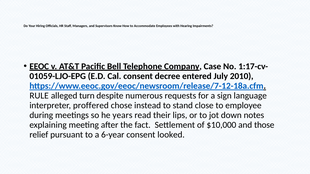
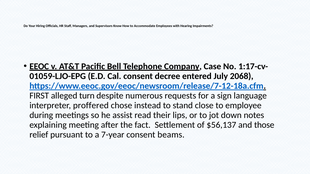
2010: 2010 -> 2068
RULE: RULE -> FIRST
years: years -> assist
$10,000: $10,000 -> $56,137
6-year: 6-year -> 7-year
looked: looked -> beams
